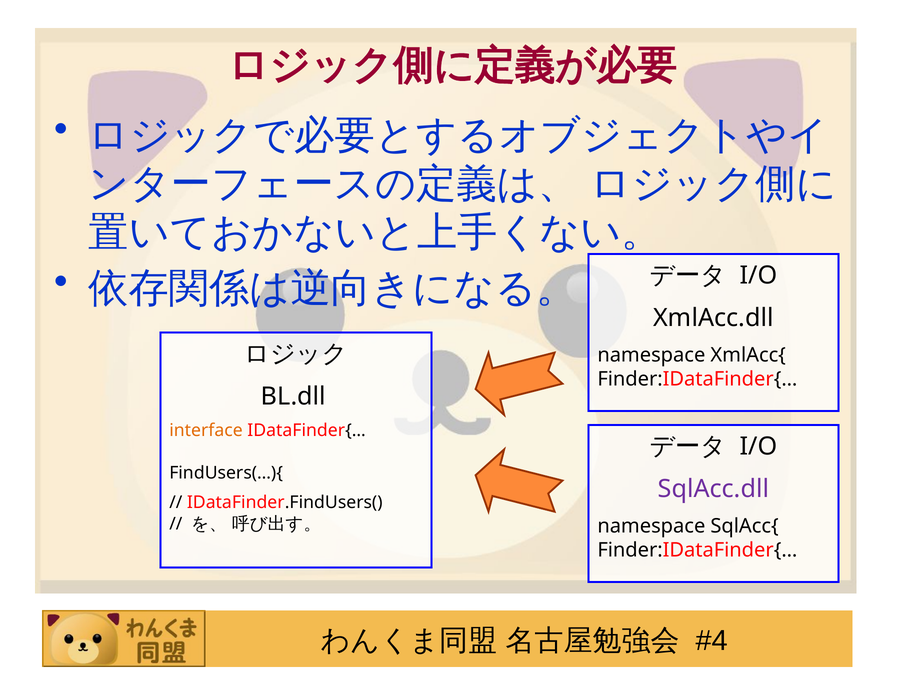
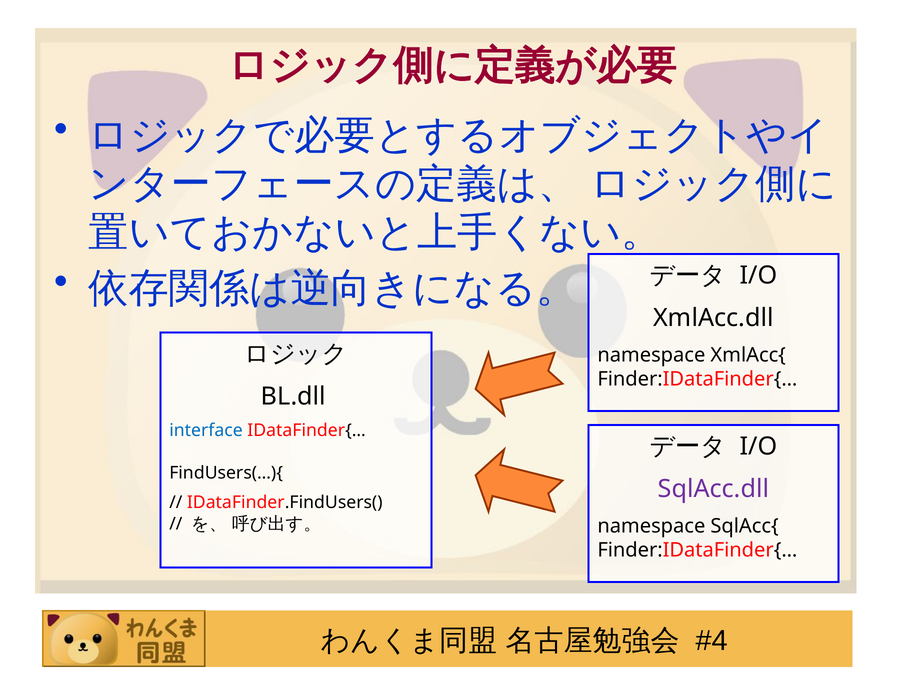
interface colour: orange -> blue
